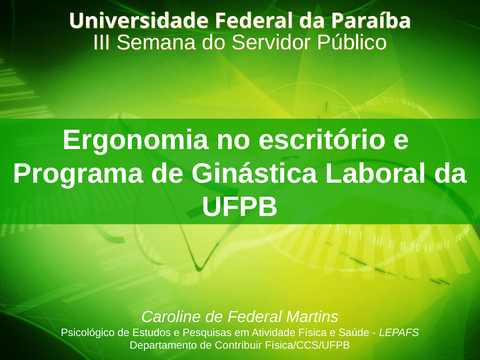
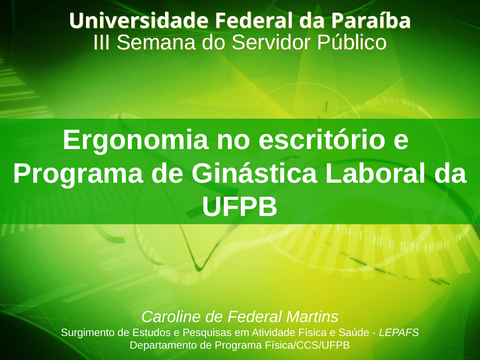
Psicológico: Psicológico -> Surgimento
de Contribuir: Contribuir -> Programa
